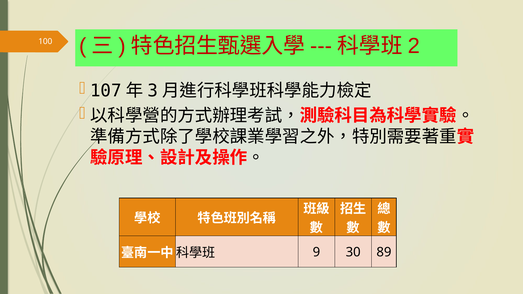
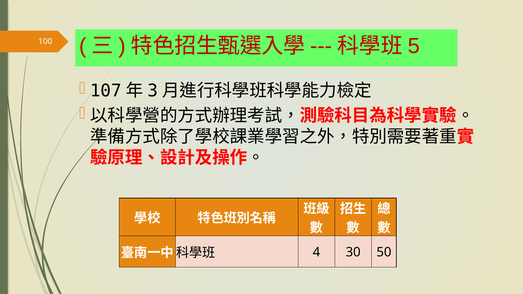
2: 2 -> 5
9: 9 -> 4
89: 89 -> 50
